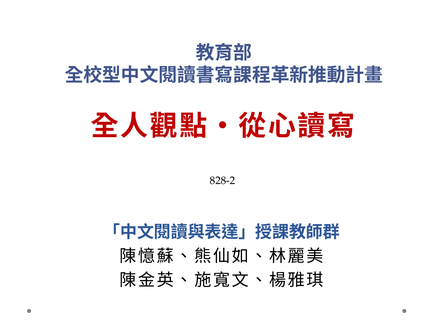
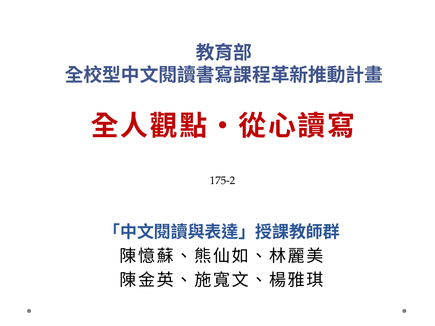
828-2: 828-2 -> 175-2
